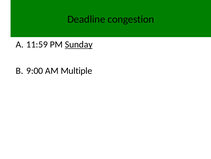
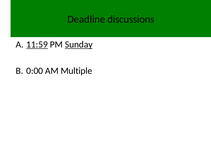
congestion: congestion -> discussions
11:59 underline: none -> present
9:00: 9:00 -> 0:00
